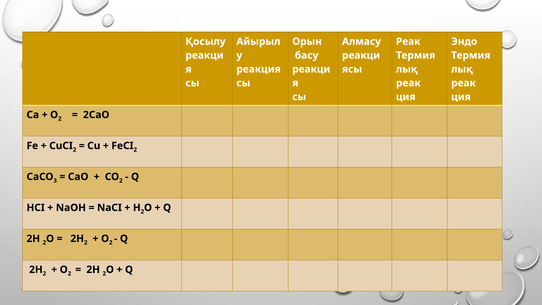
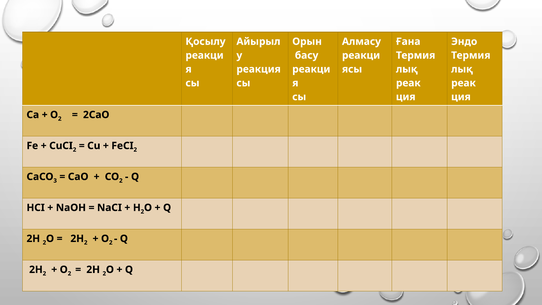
Реак at (408, 42): Реак -> Ғана
